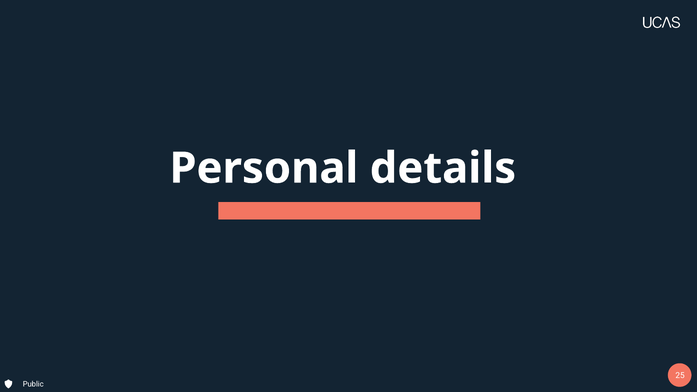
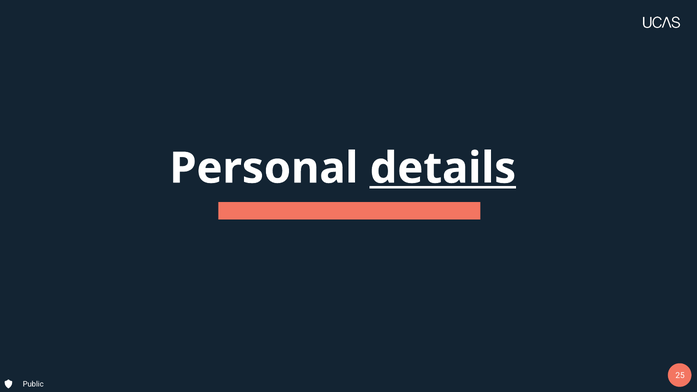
details underline: none -> present
